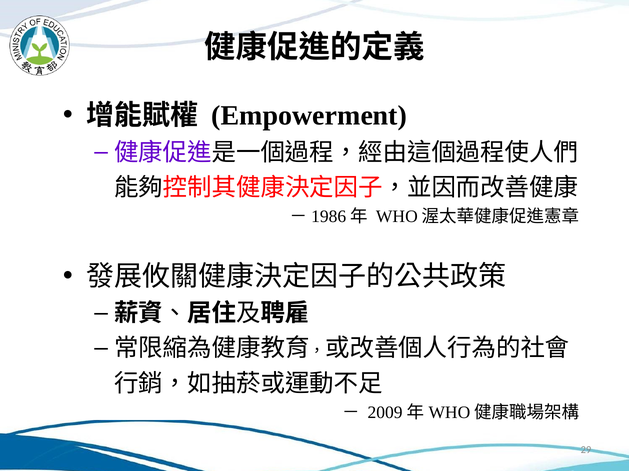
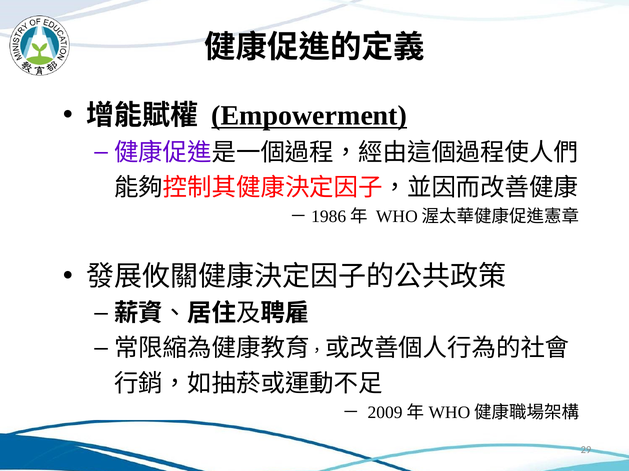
Empowerment underline: none -> present
